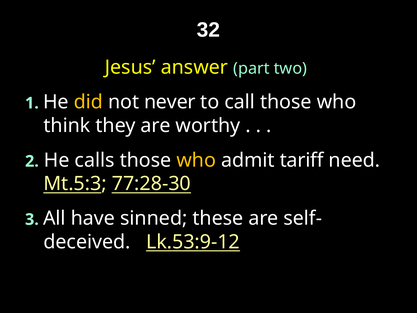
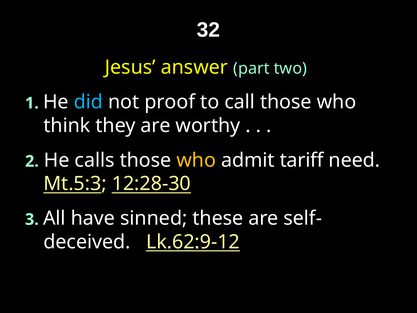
did colour: yellow -> light blue
never: never -> proof
77:28-30: 77:28-30 -> 12:28-30
Lk.53:9-12: Lk.53:9-12 -> Lk.62:9-12
